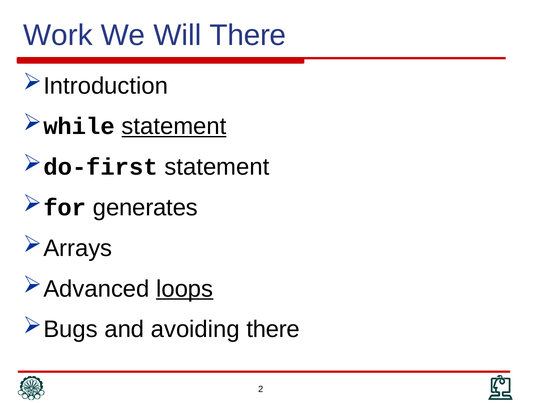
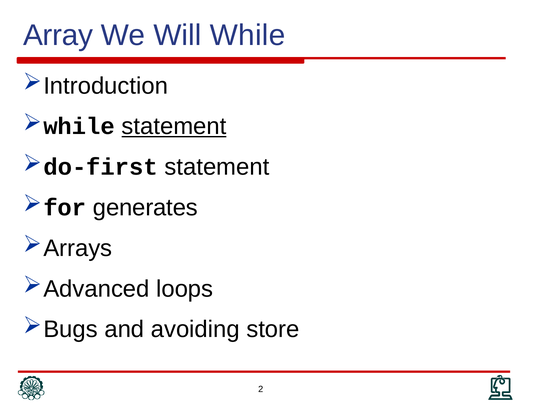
Work: Work -> Array
Will There: There -> While
loops underline: present -> none
avoiding there: there -> store
